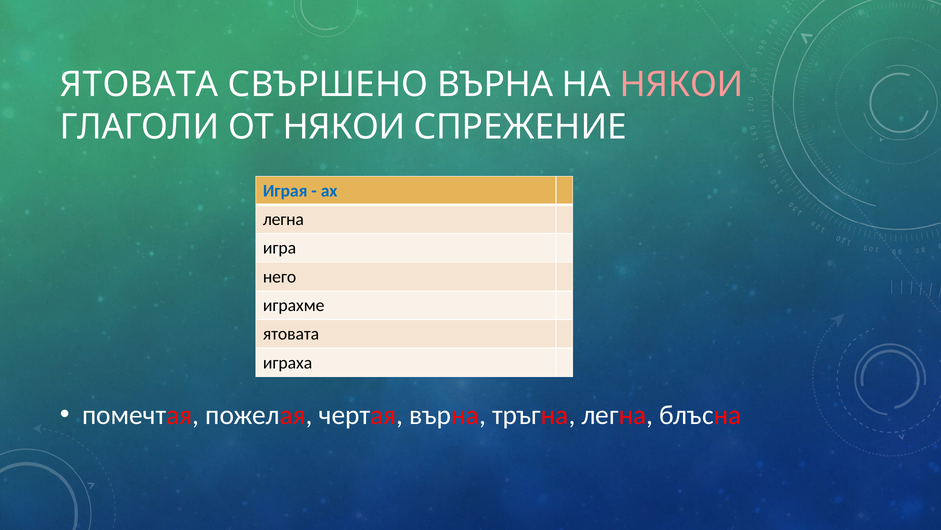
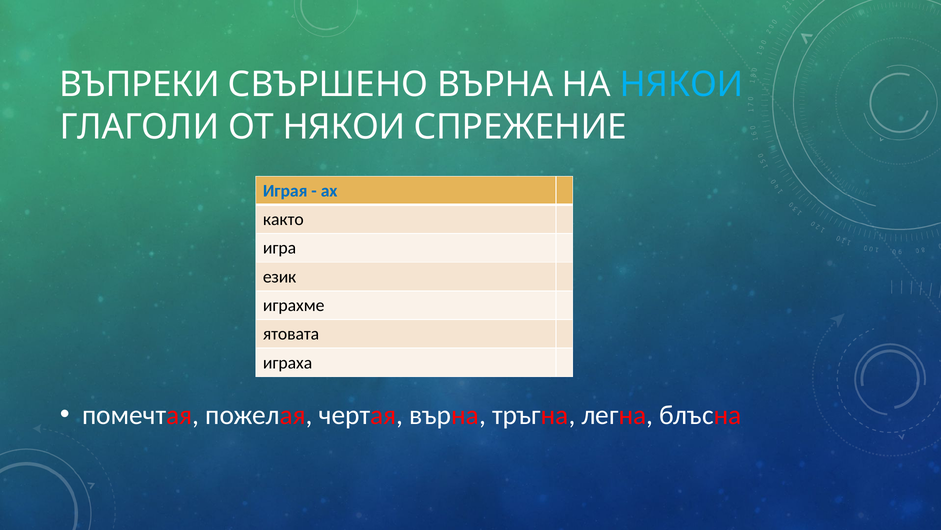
ЯТОВАТА at (139, 85): ЯТОВАТА -> ВЪПРЕКИ
НЯКОИ at (682, 85) colour: pink -> light blue
легна at (283, 219): легна -> както
него: него -> език
